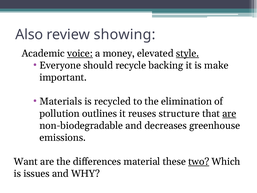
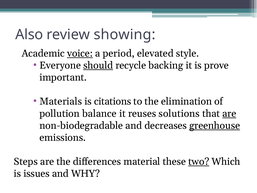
money: money -> period
style underline: present -> none
should underline: none -> present
make: make -> prove
recycled: recycled -> citations
outlines: outlines -> balance
structure: structure -> solutions
greenhouse underline: none -> present
Want: Want -> Steps
